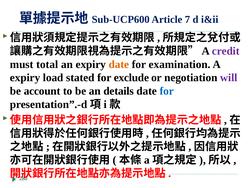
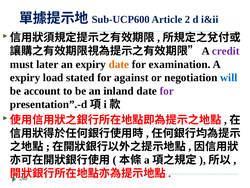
7: 7 -> 2
total: total -> later
exclude: exclude -> against
will colour: purple -> blue
details: details -> inland
for at (167, 91) colour: blue -> purple
